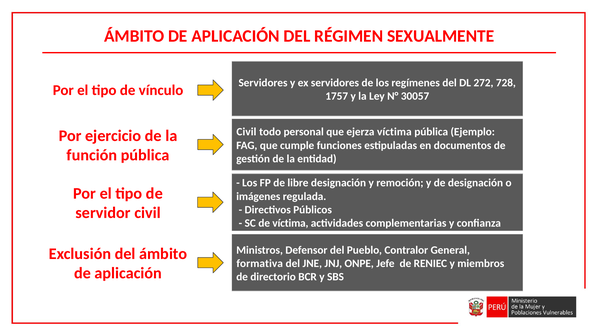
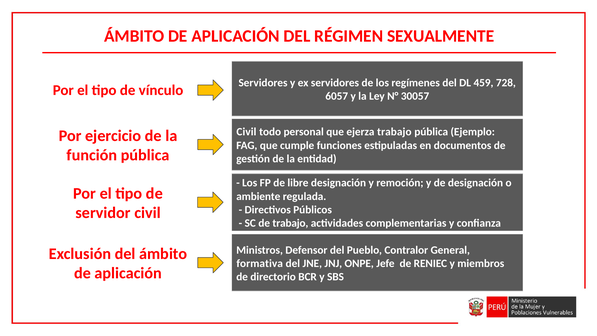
272: 272 -> 459
1757: 1757 -> 6057
ejerza víctima: víctima -> trabajo
imágenes: imágenes -> ambiente
de víctima: víctima -> trabajo
